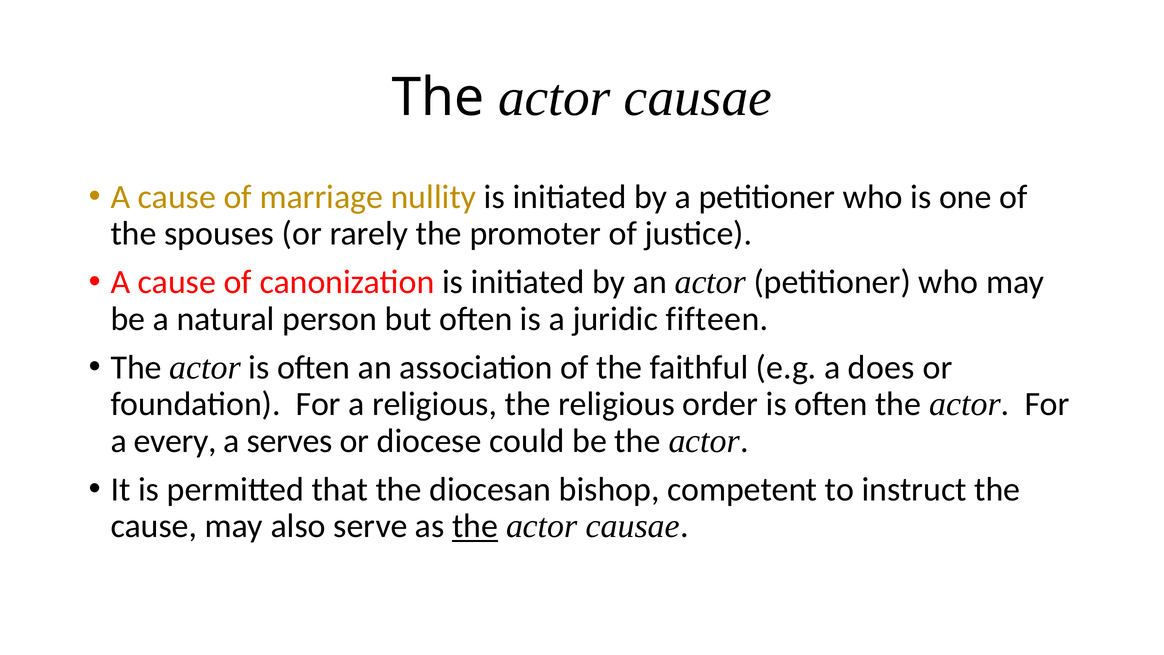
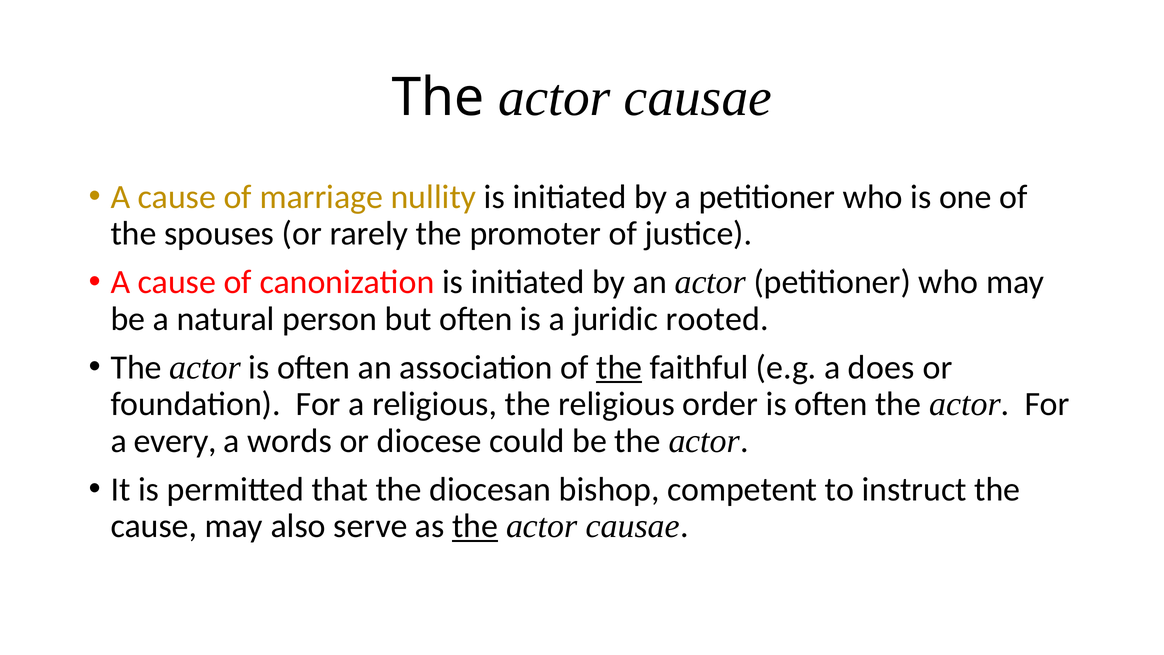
fifteen: fifteen -> rooted
the at (619, 367) underline: none -> present
serves: serves -> words
